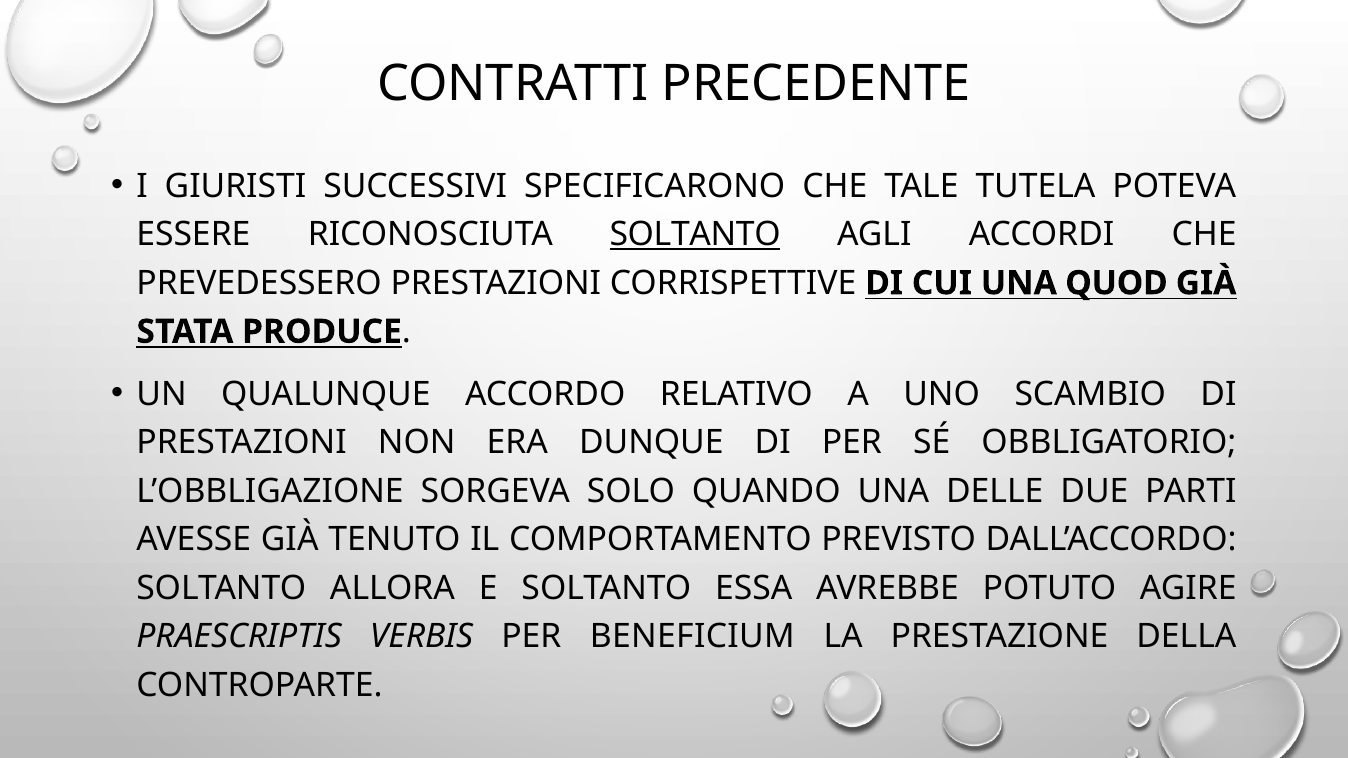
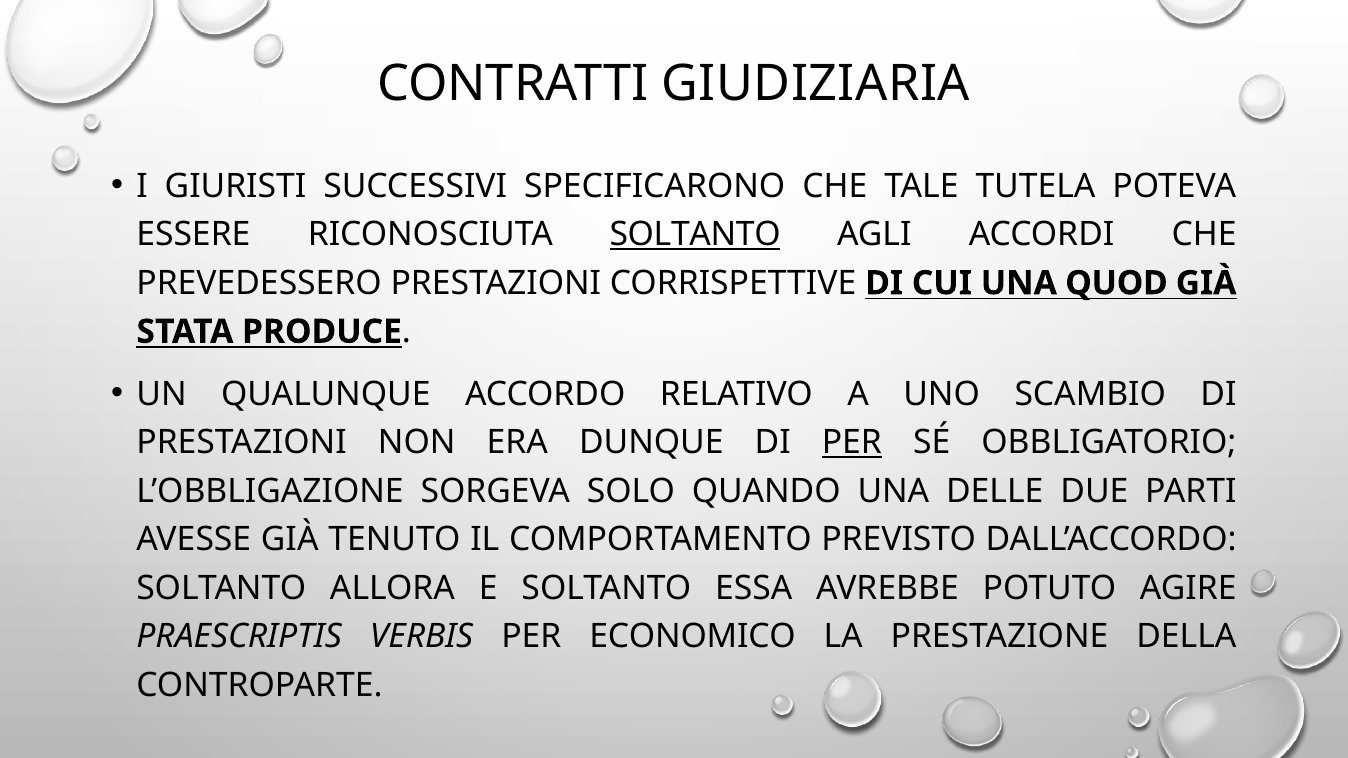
PRECEDENTE: PRECEDENTE -> GIUDIZIARIA
PER at (852, 443) underline: none -> present
BENEFICIUM: BENEFICIUM -> ECONOMICO
